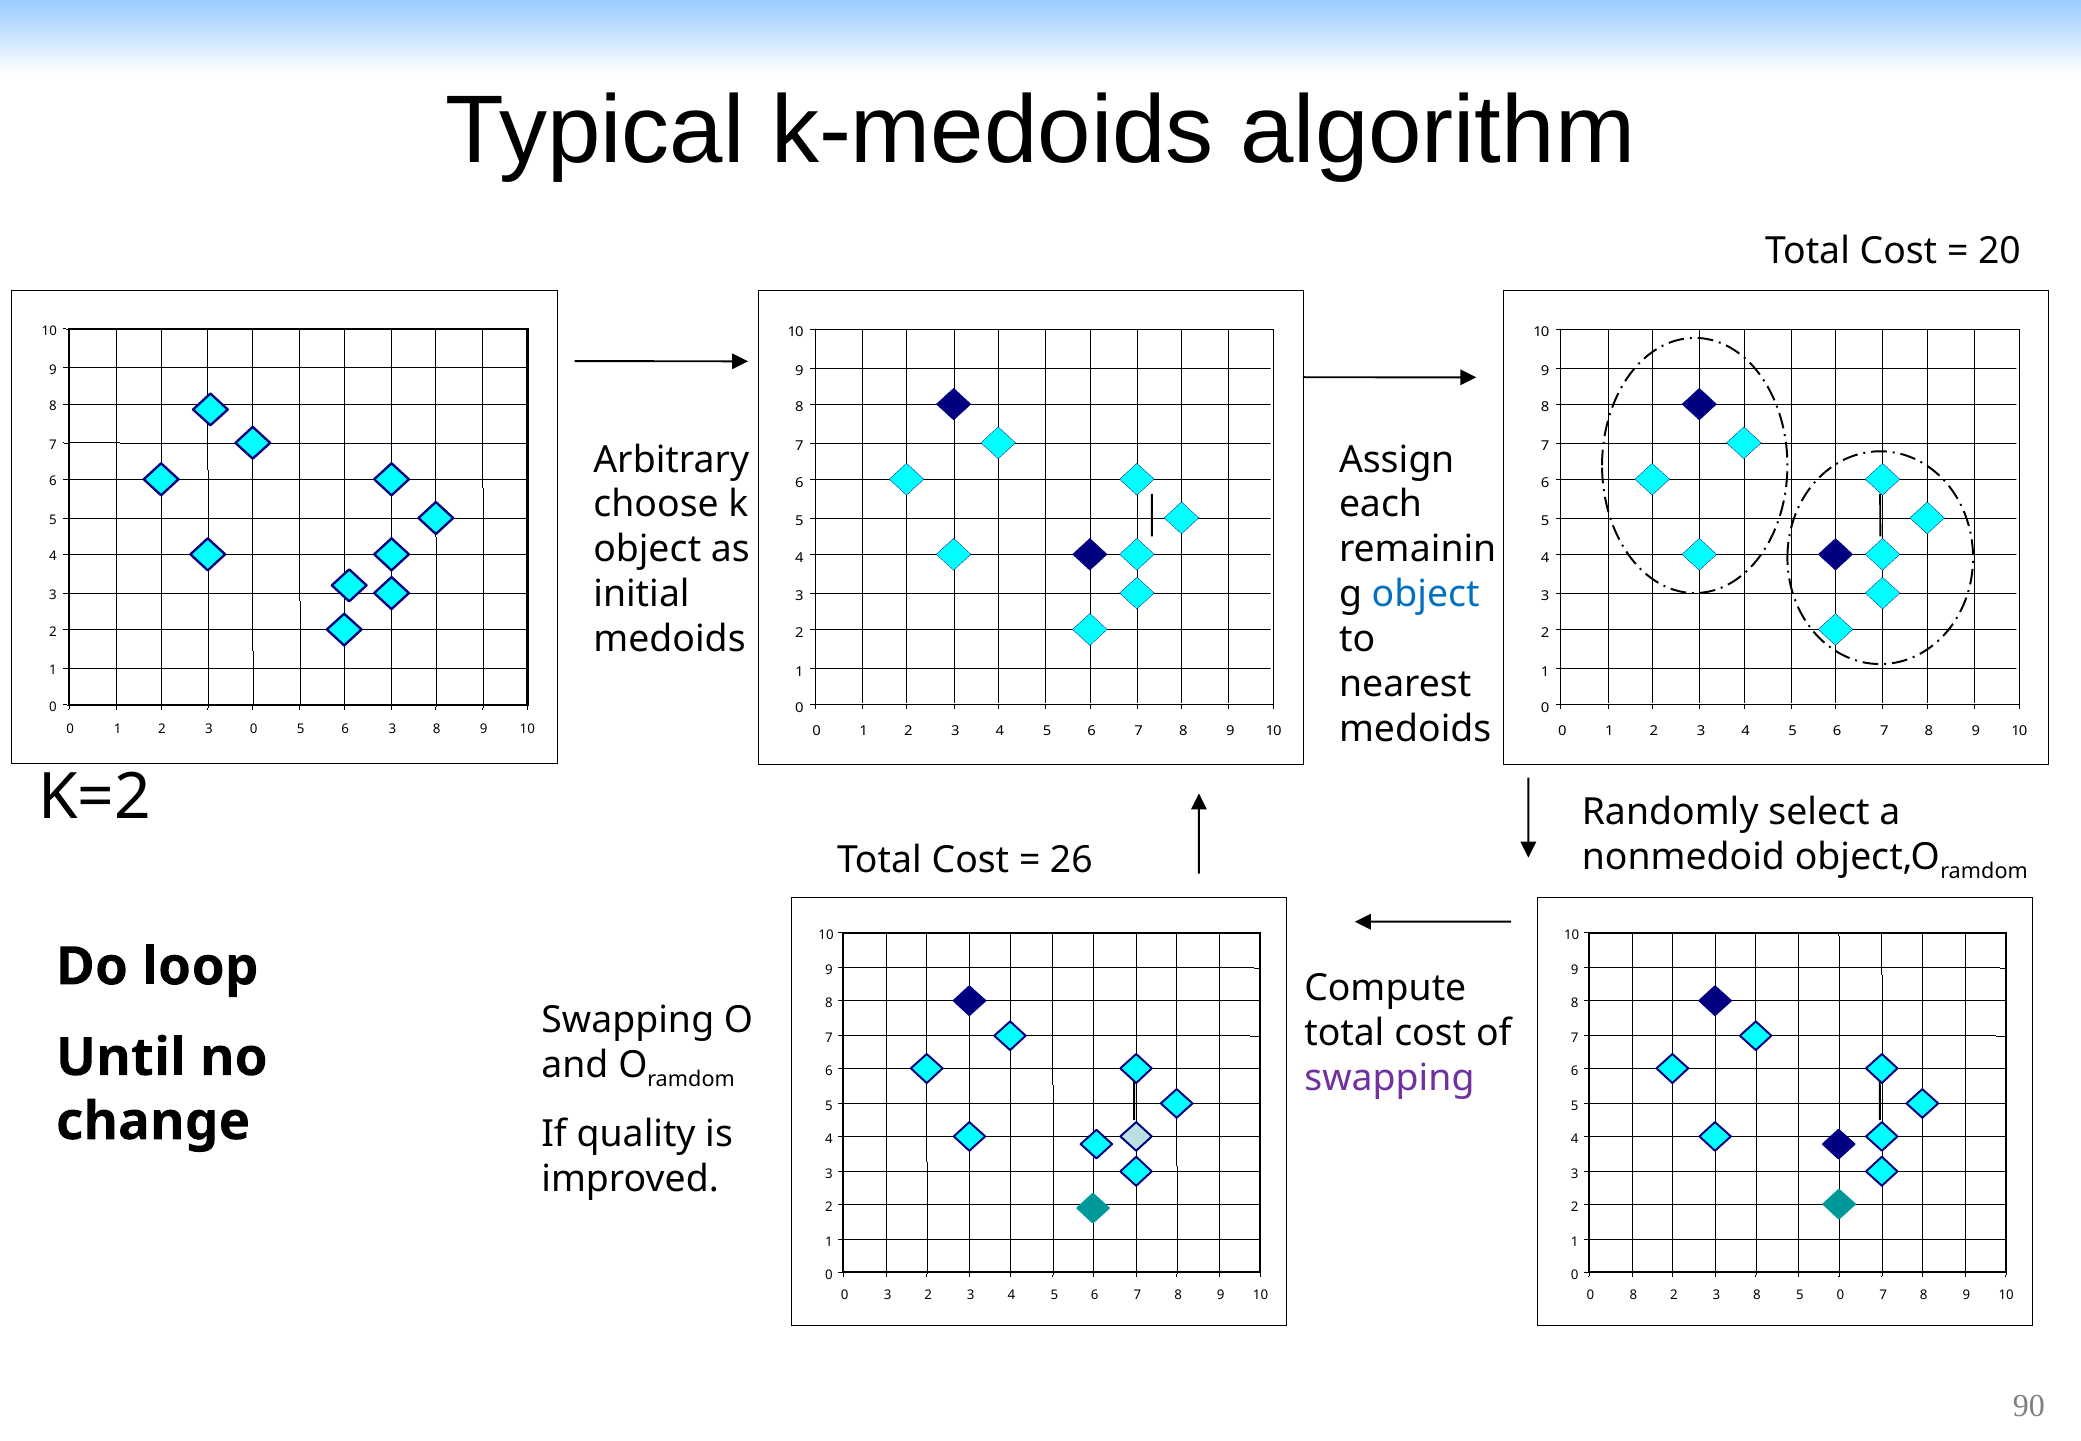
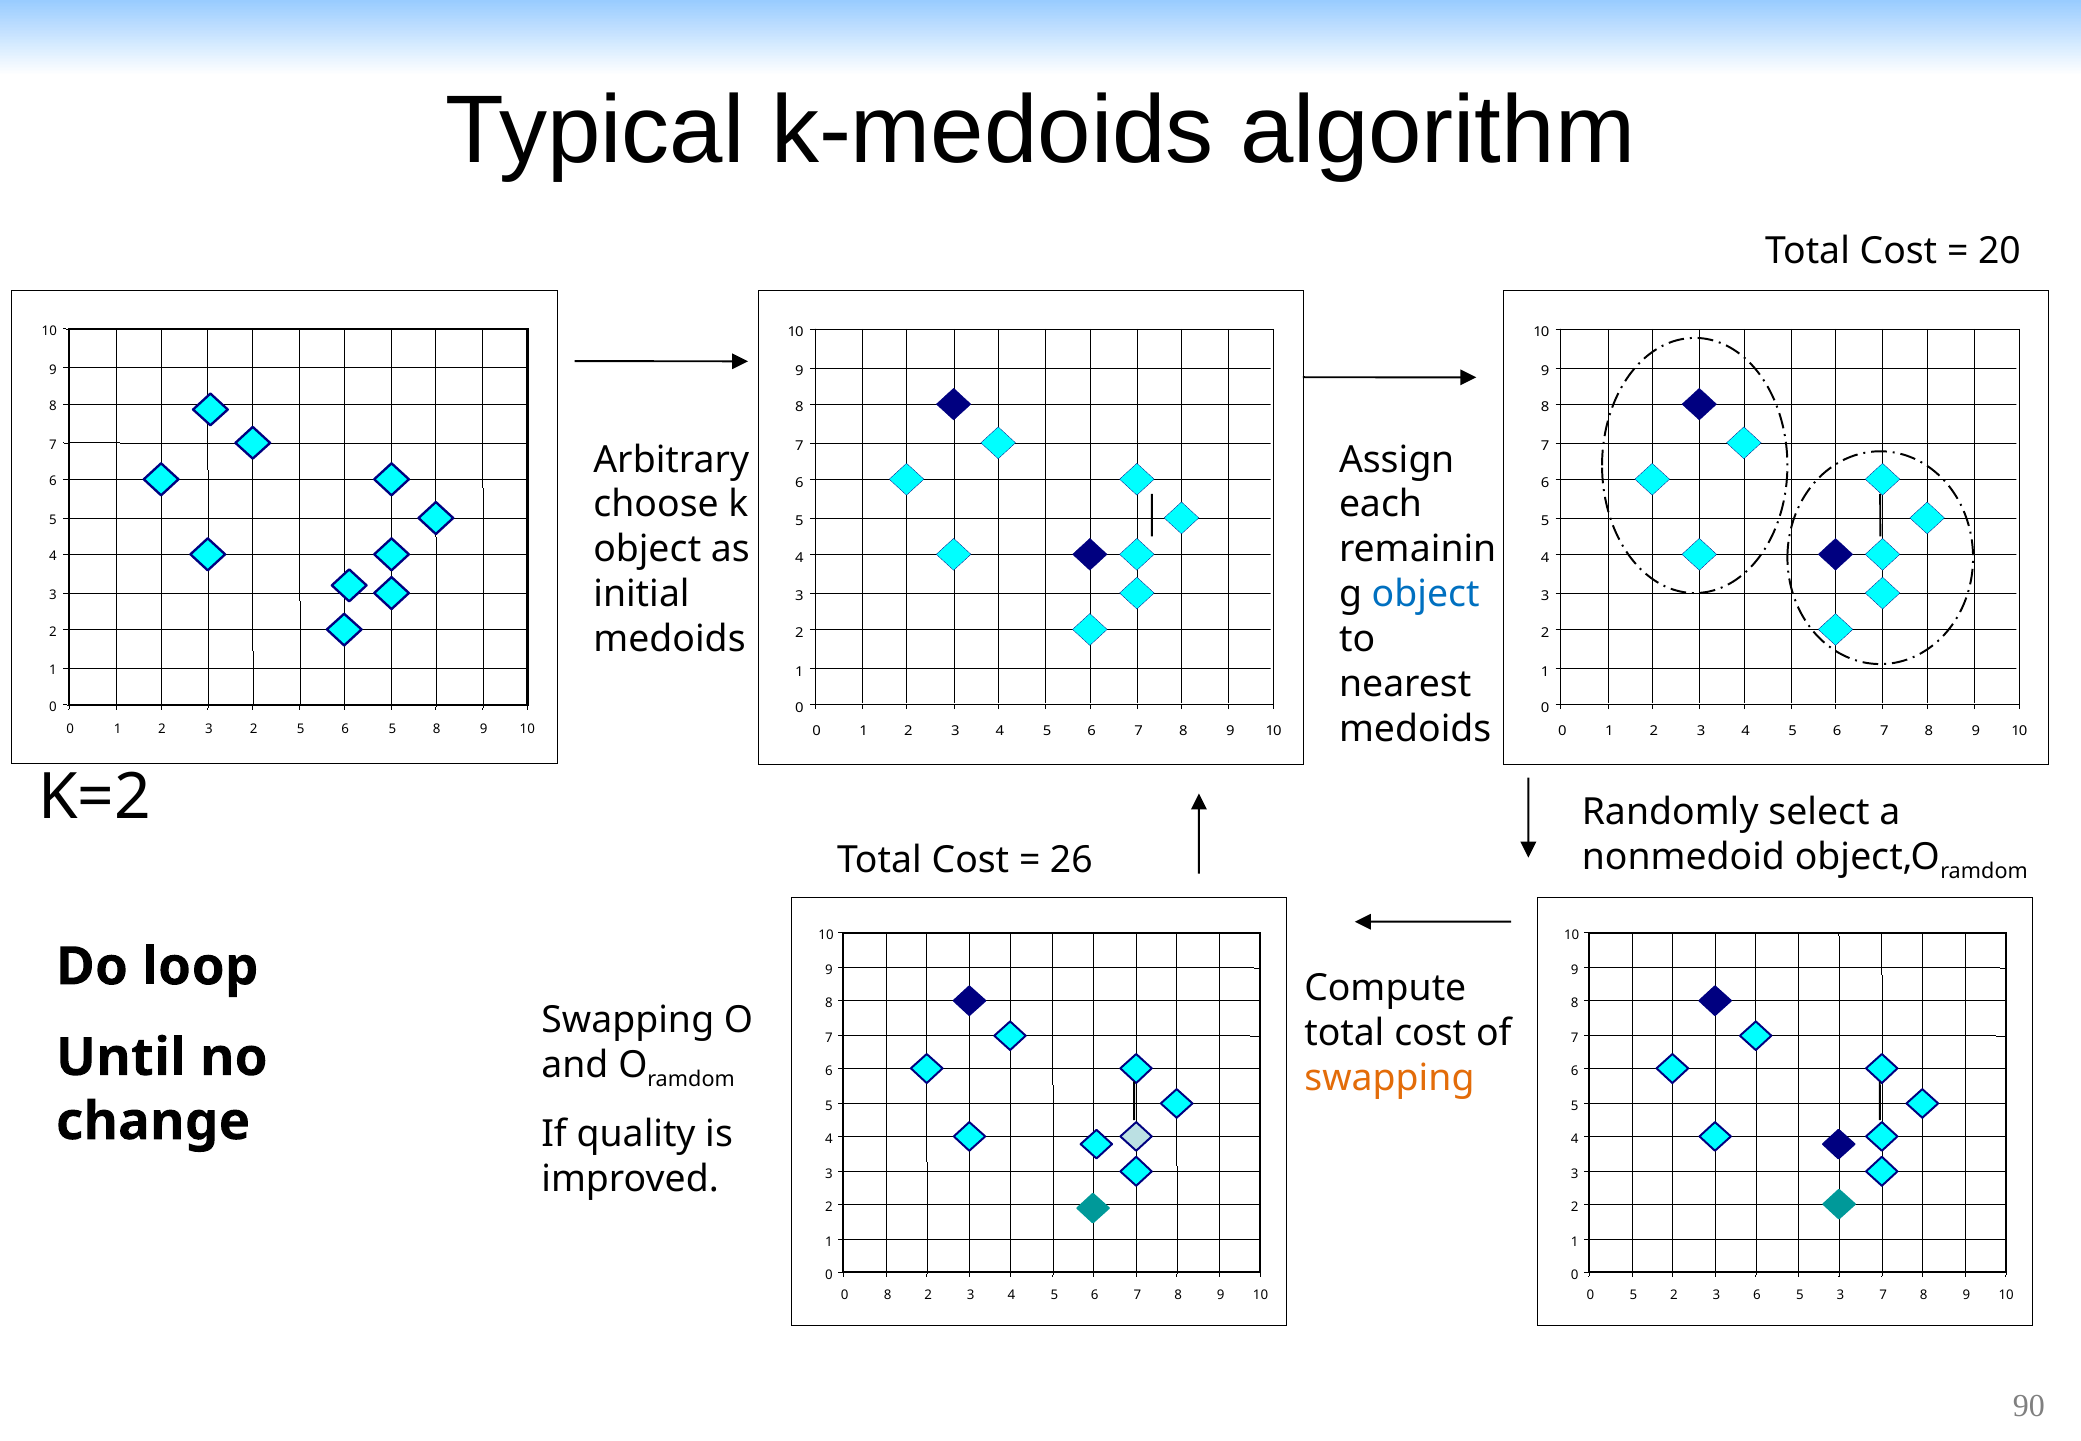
3 0: 0 -> 2
5 6 3: 3 -> 5
swapping at (1389, 1078) colour: purple -> orange
0 3: 3 -> 8
0 8: 8 -> 5
2 3 8: 8 -> 6
5 0: 0 -> 3
